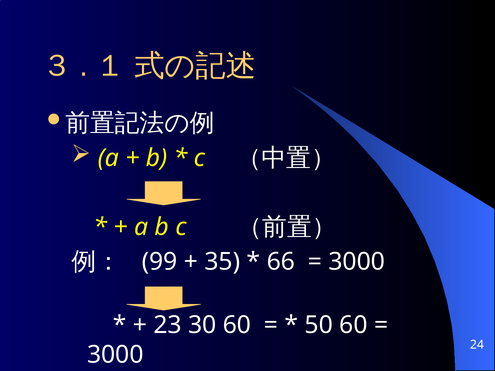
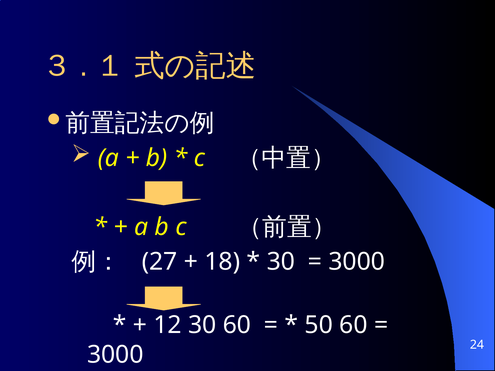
99: 99 -> 27
35: 35 -> 18
66 at (281, 262): 66 -> 30
23: 23 -> 12
